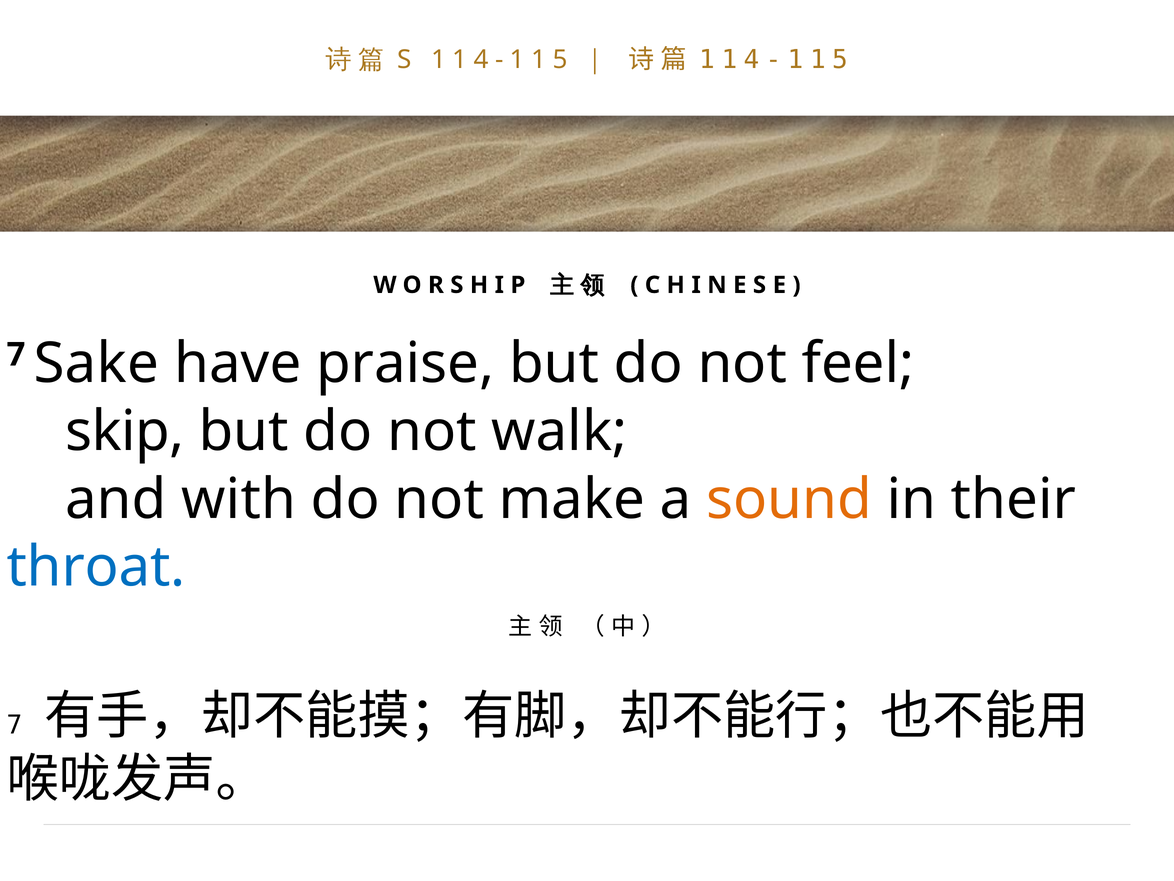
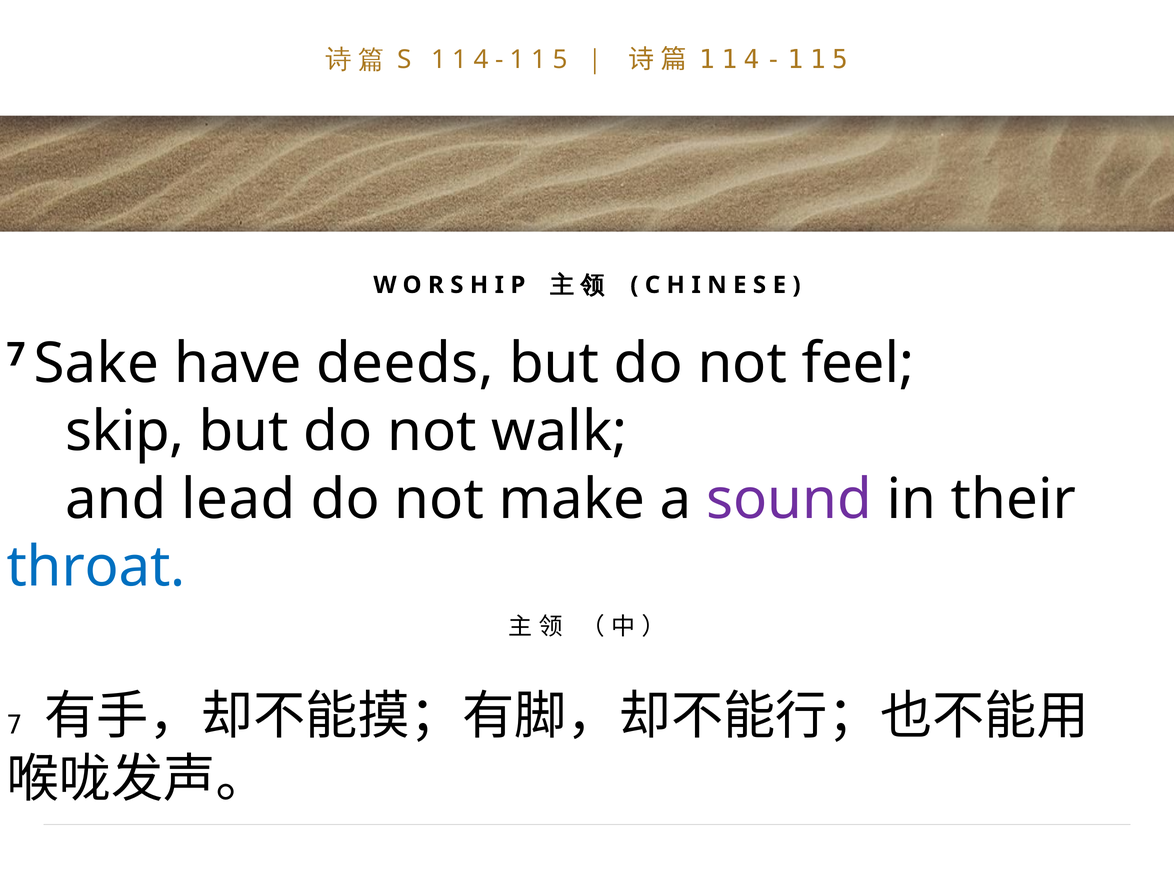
praise: praise -> deeds
with: with -> lead
sound colour: orange -> purple
